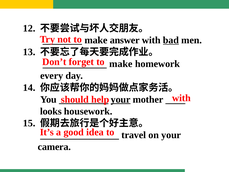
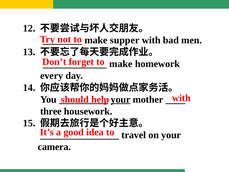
answer: answer -> supper
bad underline: present -> none
looks: looks -> three
